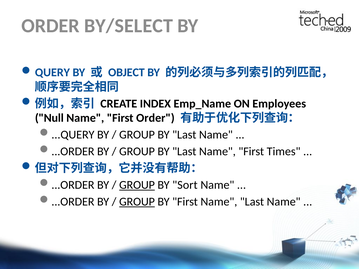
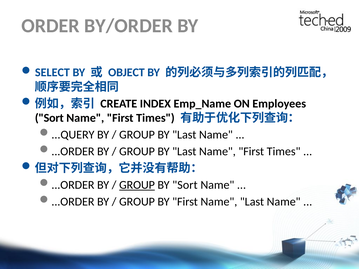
BY/SELECT: BY/SELECT -> BY/ORDER
QUERY: QUERY -> SELECT
Null at (49, 118): Null -> Sort
Order at (155, 118): Order -> Times
GROUP at (137, 202) underline: present -> none
